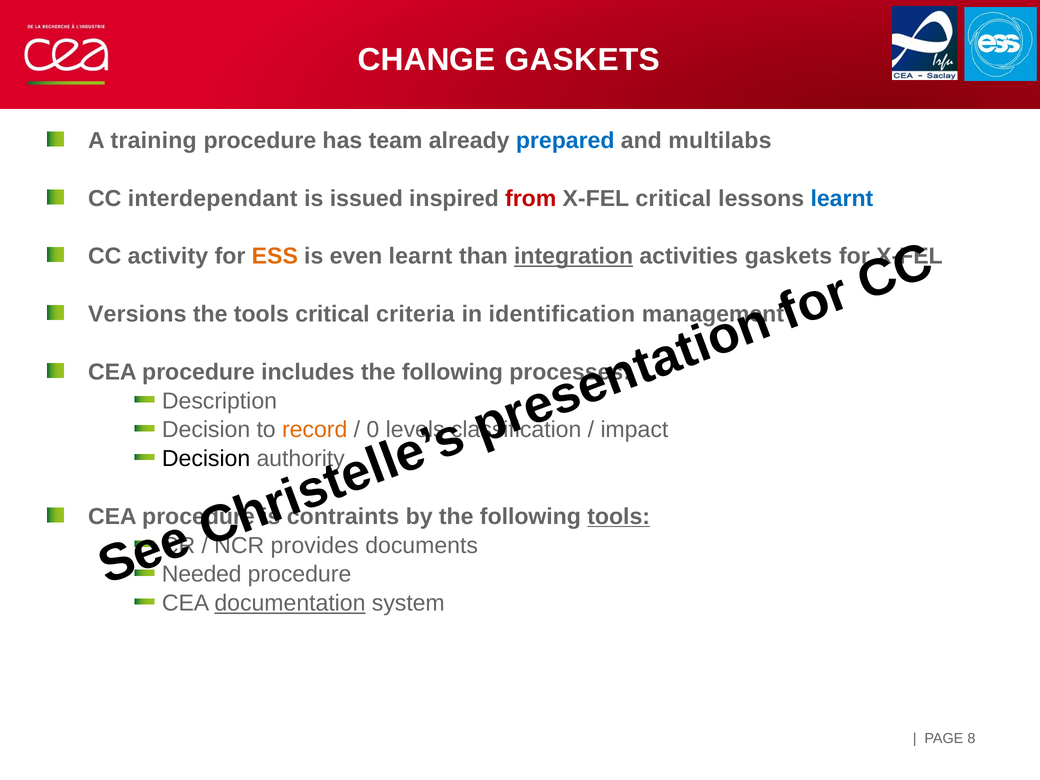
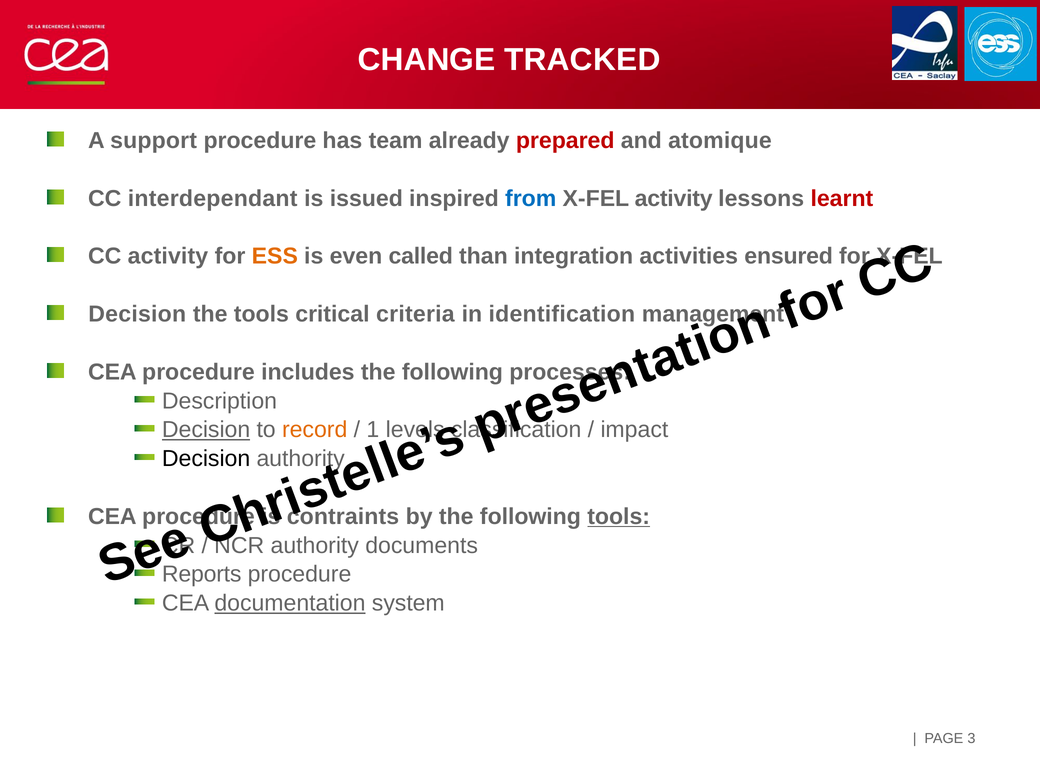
CHANGE GASKETS: GASKETS -> TRACKED
training: training -> support
prepared colour: blue -> red
multilabs: multilabs -> atomique
from colour: red -> blue
X-FEL critical: critical -> activity
learnt at (842, 199) colour: blue -> red
even learnt: learnt -> called
integration underline: present -> none
activities gaskets: gaskets -> ensured
Versions at (137, 314): Versions -> Decision
Decision at (206, 430) underline: none -> present
0: 0 -> 1
provides at (315, 545): provides -> authority
Needed: Needed -> Reports
8: 8 -> 3
